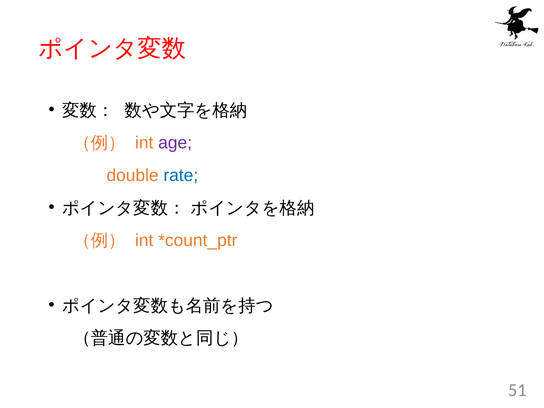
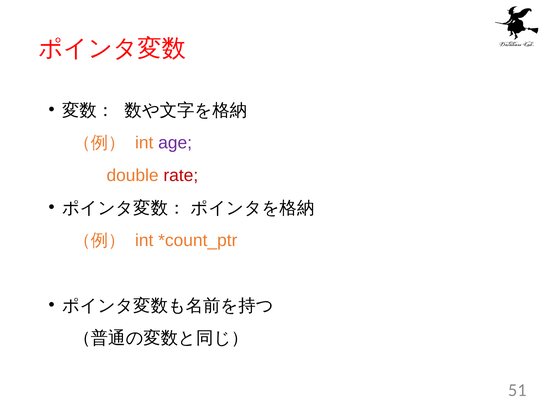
rate colour: blue -> red
